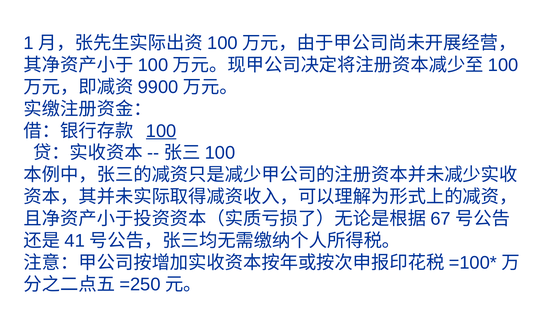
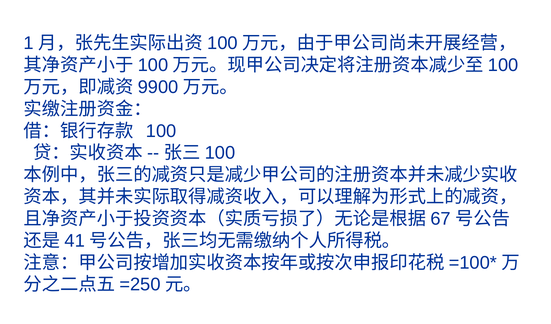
100 underline: present -> none
